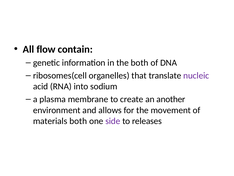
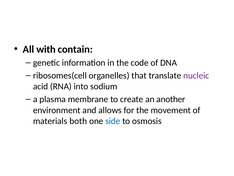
flow: flow -> with
the both: both -> code
side colour: purple -> blue
releases: releases -> osmosis
